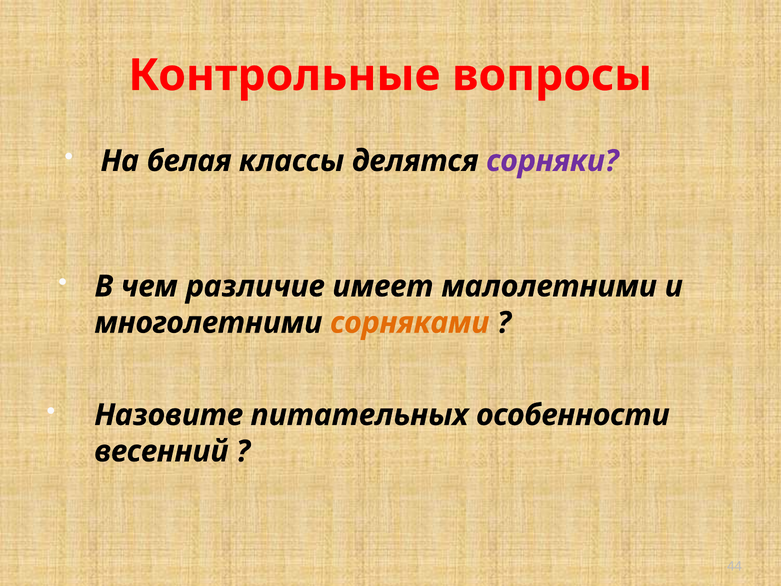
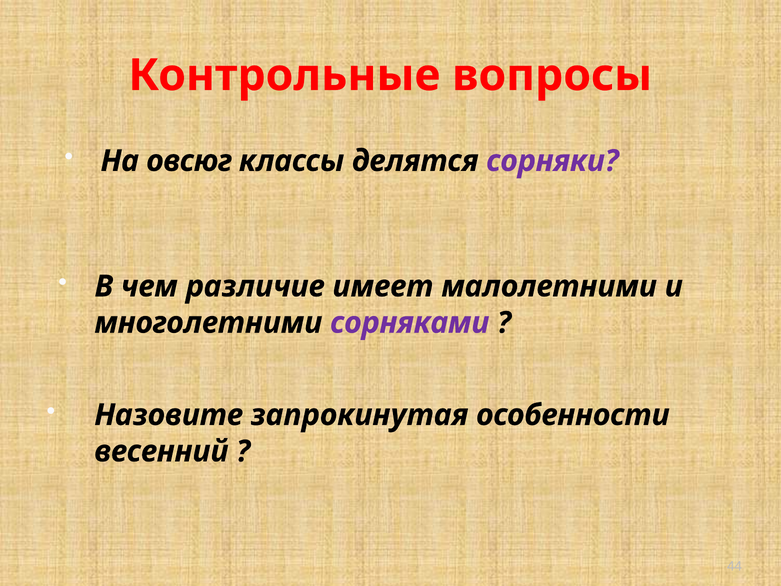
белая: белая -> овсюг
сорняками colour: orange -> purple
питательных: питательных -> запрокинутая
